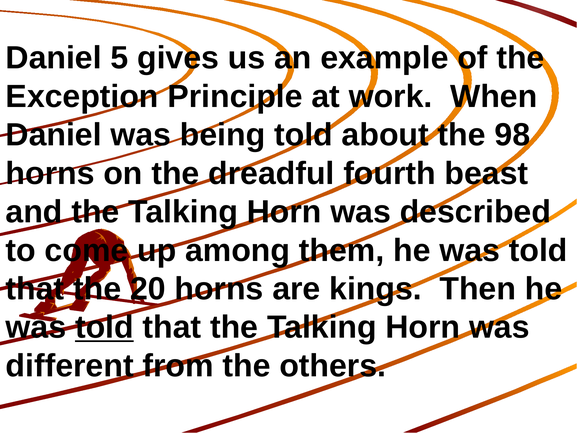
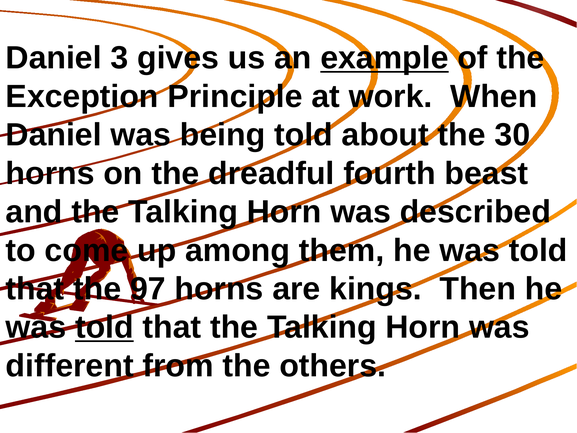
5: 5 -> 3
example underline: none -> present
98: 98 -> 30
20: 20 -> 97
